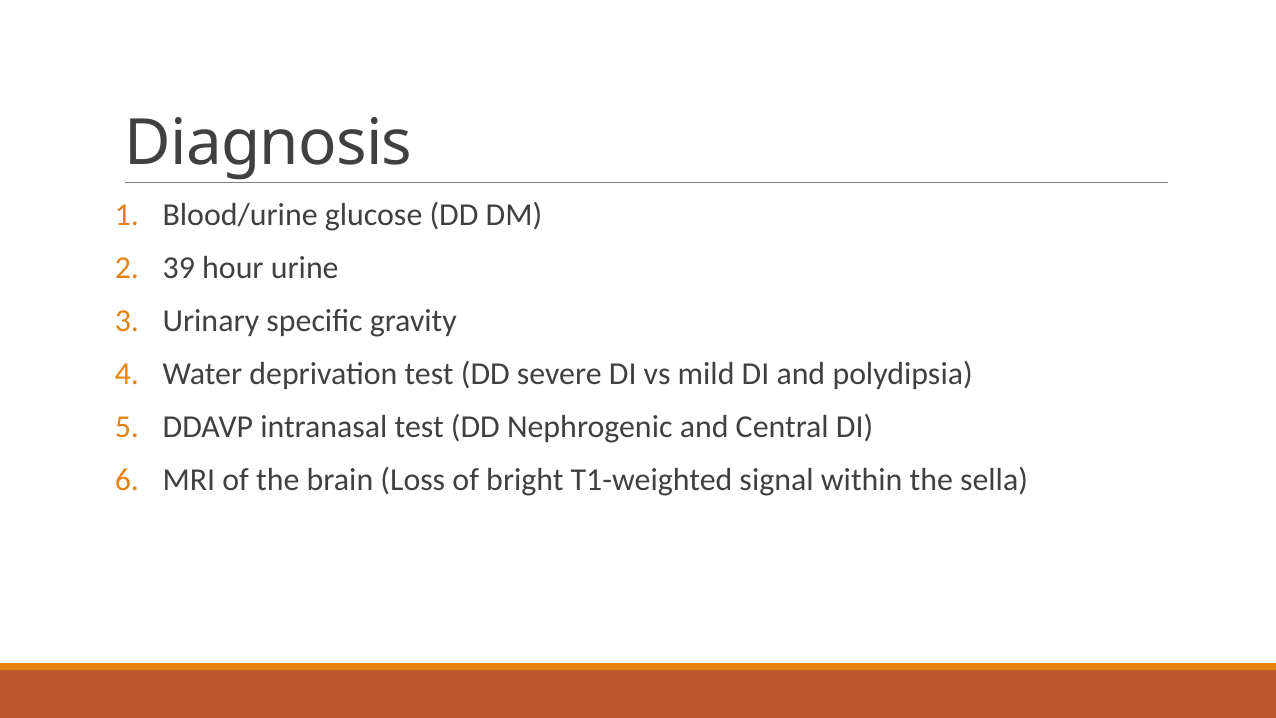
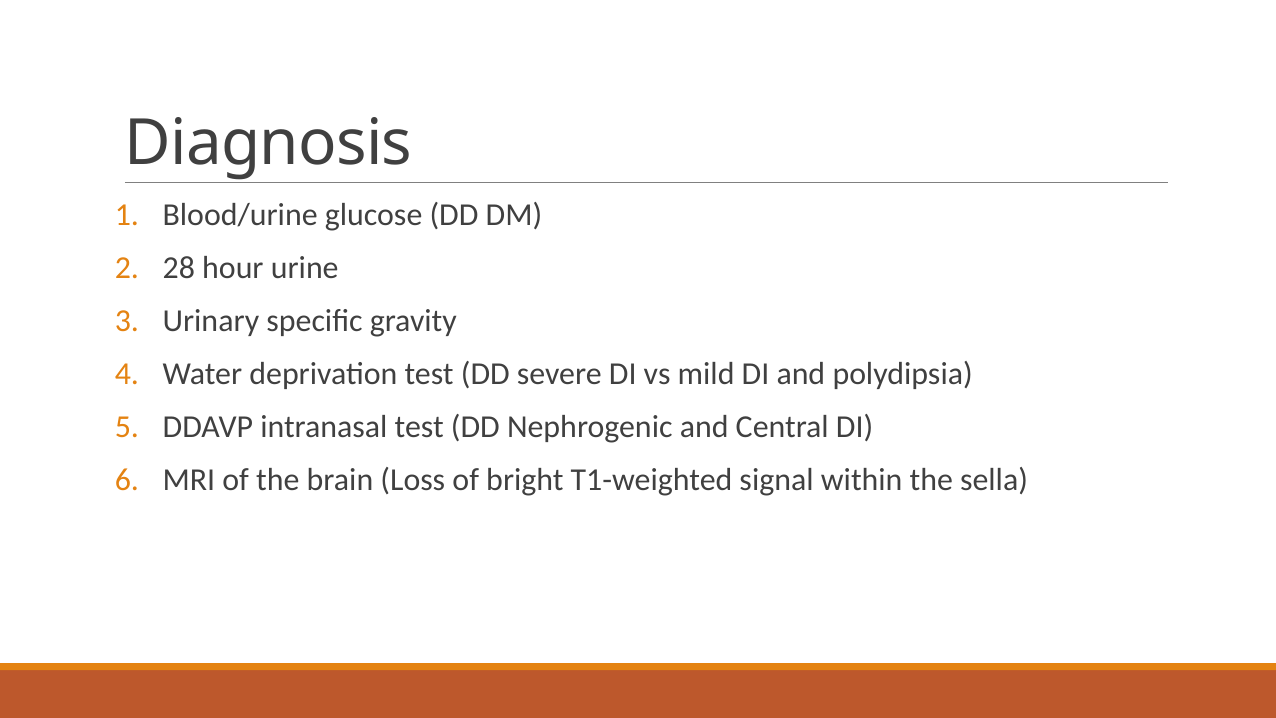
39: 39 -> 28
